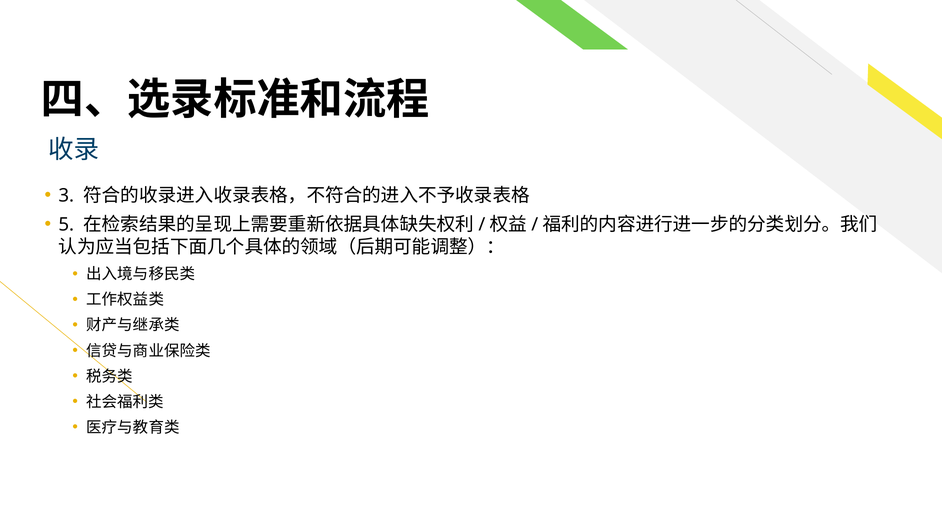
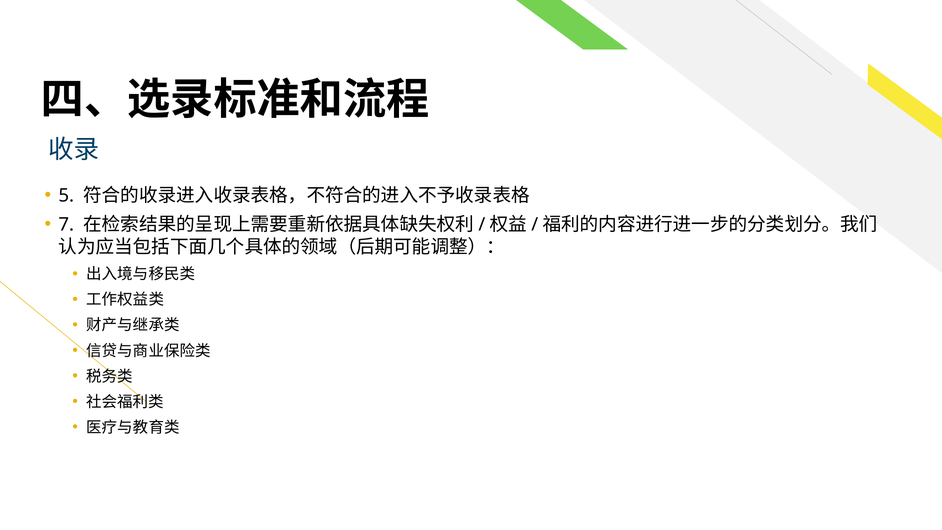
3: 3 -> 5
5: 5 -> 7
